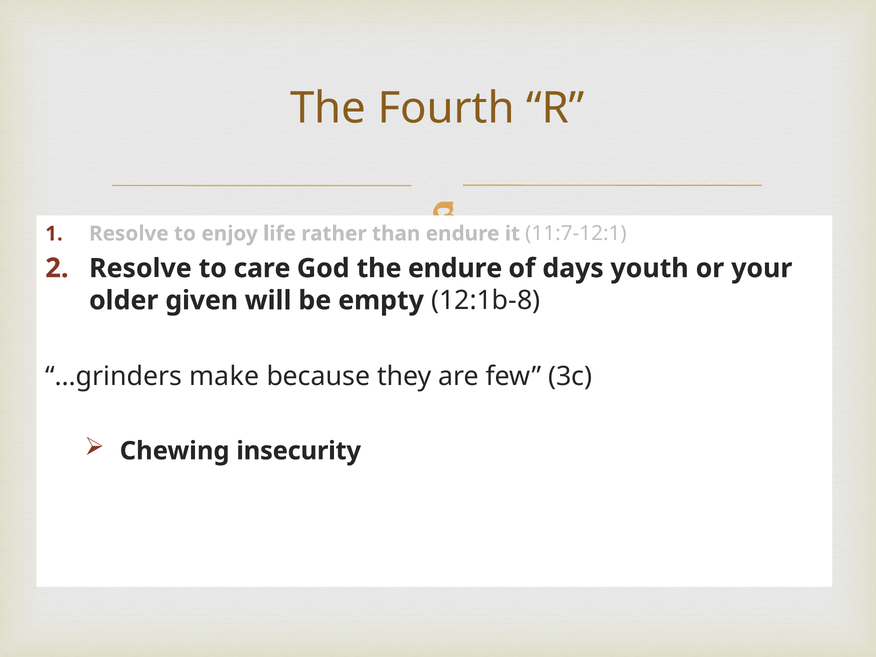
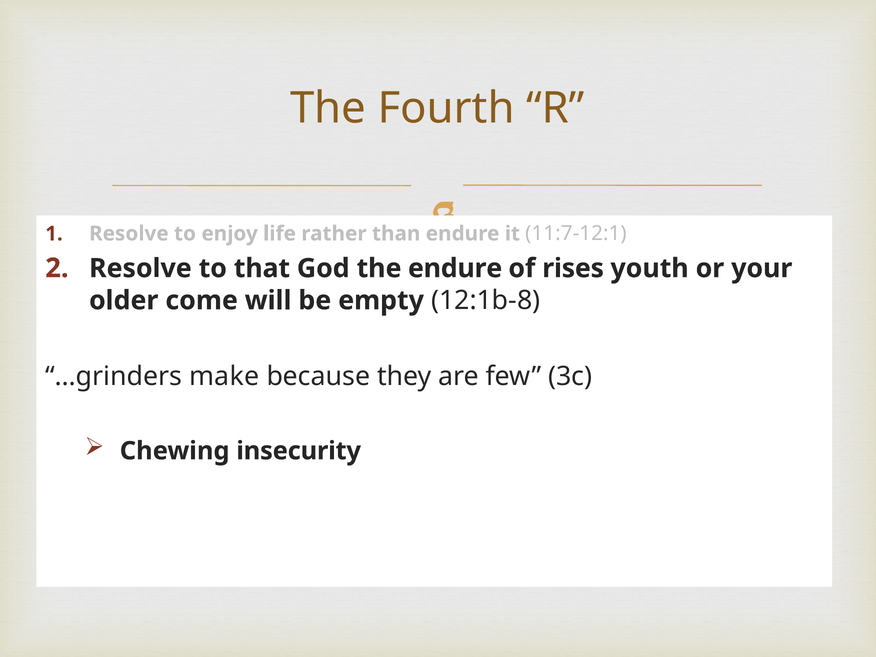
care: care -> that
days: days -> rises
given: given -> come
